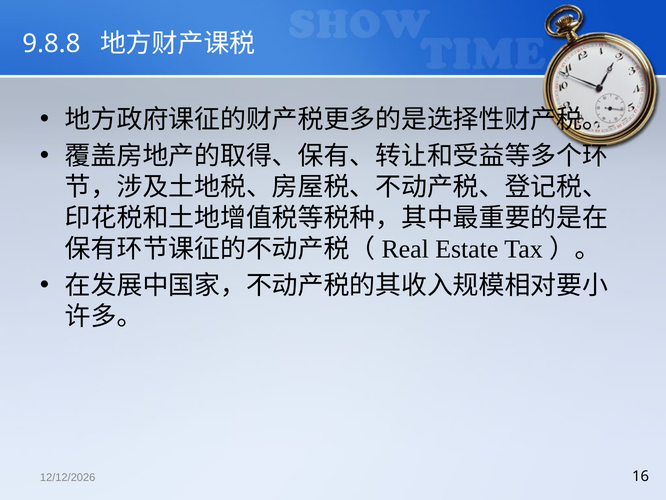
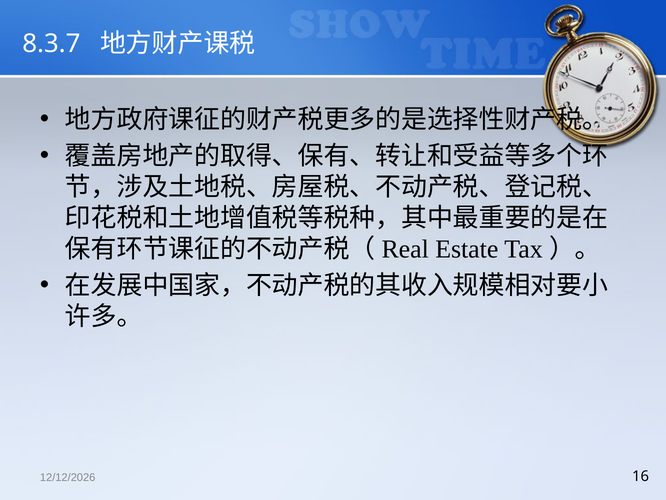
9.8.8: 9.8.8 -> 8.3.7
